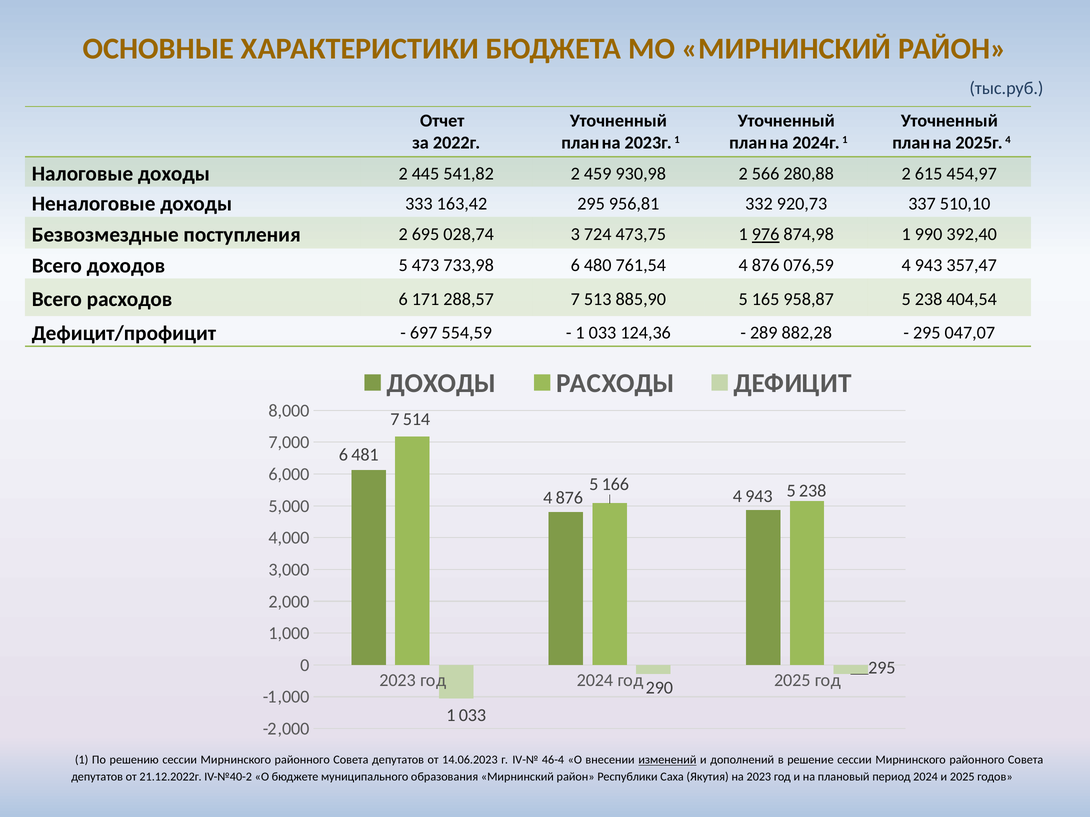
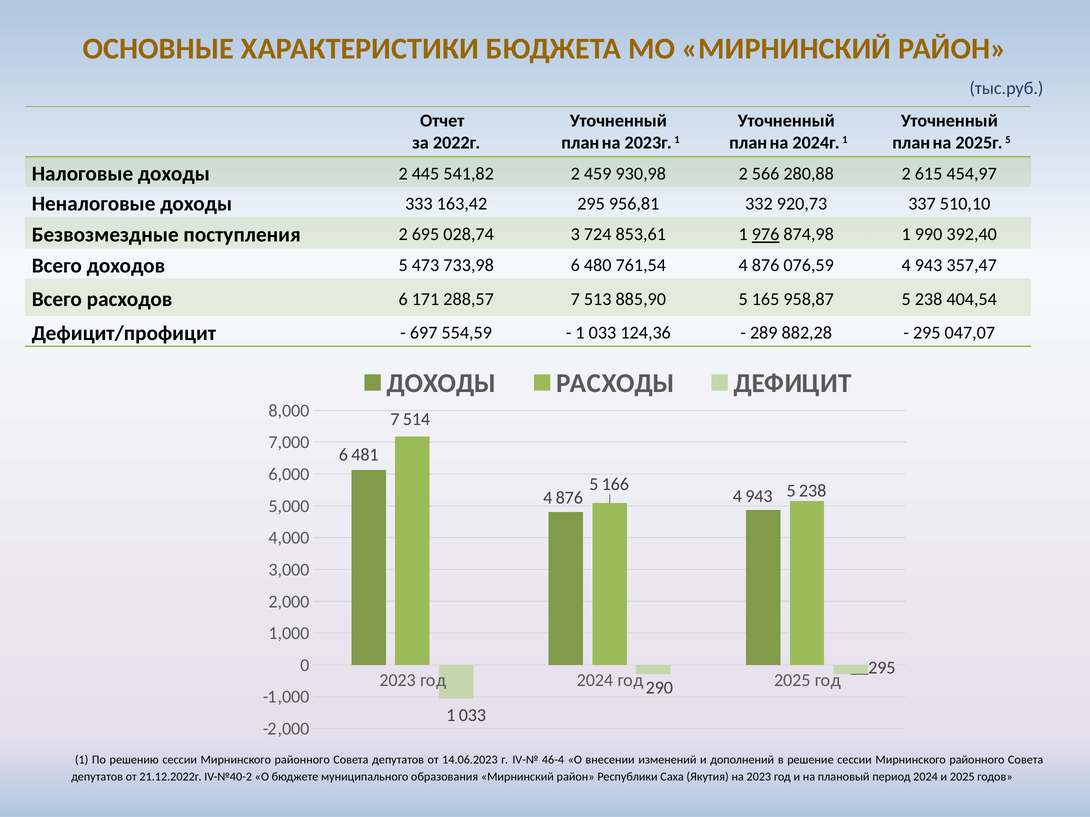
2025г 4: 4 -> 5
473,75: 473,75 -> 853,61
изменений underline: present -> none
